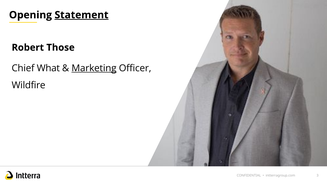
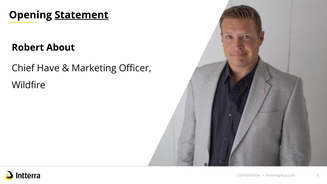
Those: Those -> About
What: What -> Have
Marketing underline: present -> none
